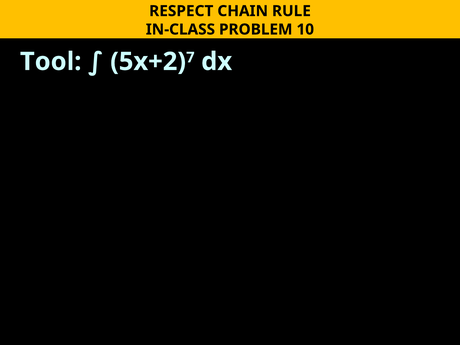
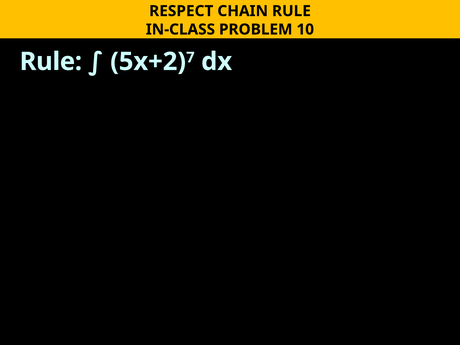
Tool at (51, 62): Tool -> Rule
